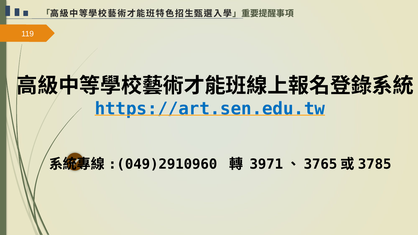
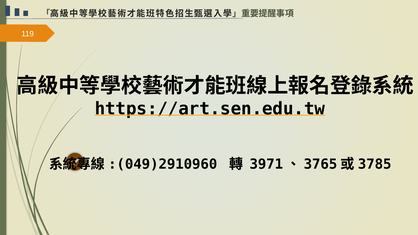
https://art.sen.edu.tw colour: blue -> black
